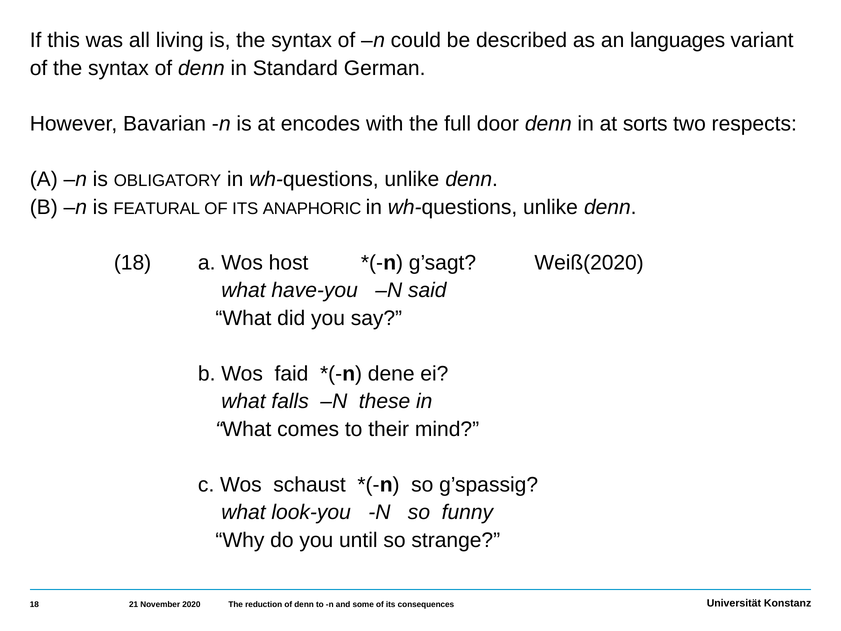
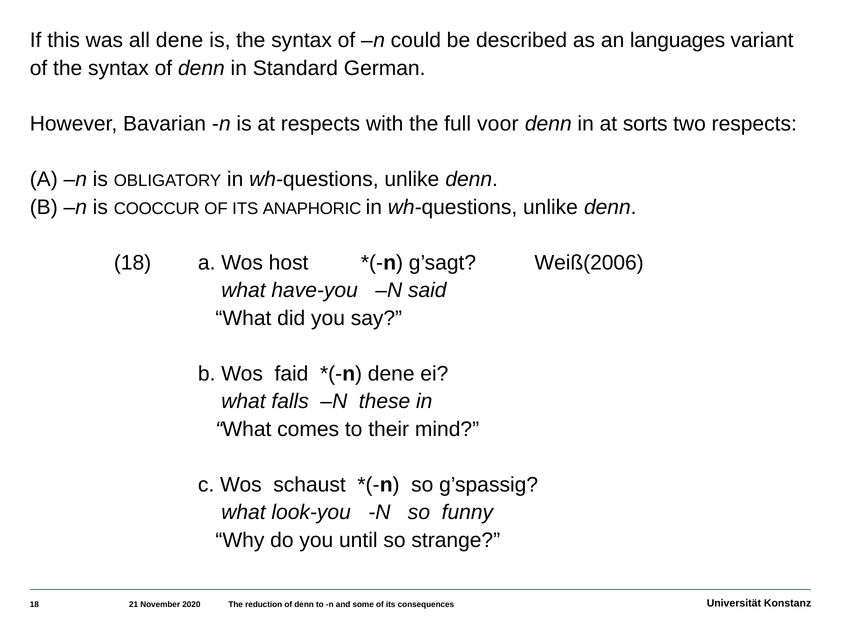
all living: living -> dene
at encodes: encodes -> respects
door: door -> voor
FEATURAL: FEATURAL -> COOCCUR
Weiß(2020: Weiß(2020 -> Weiß(2006
